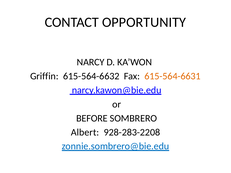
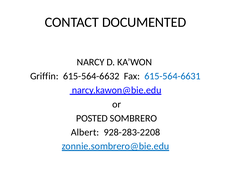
OPPORTUNITY: OPPORTUNITY -> DOCUMENTED
615-564-6631 colour: orange -> blue
BEFORE: BEFORE -> POSTED
